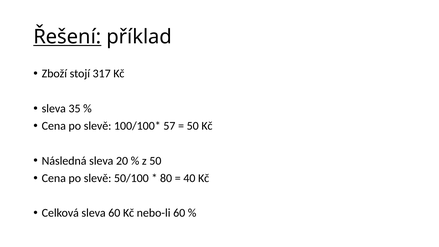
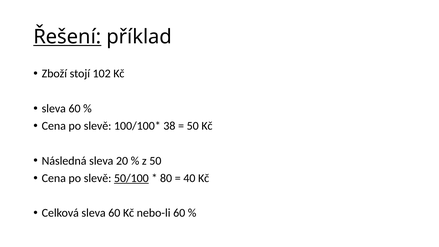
317: 317 -> 102
35 at (75, 109): 35 -> 60
57: 57 -> 38
50/100 underline: none -> present
